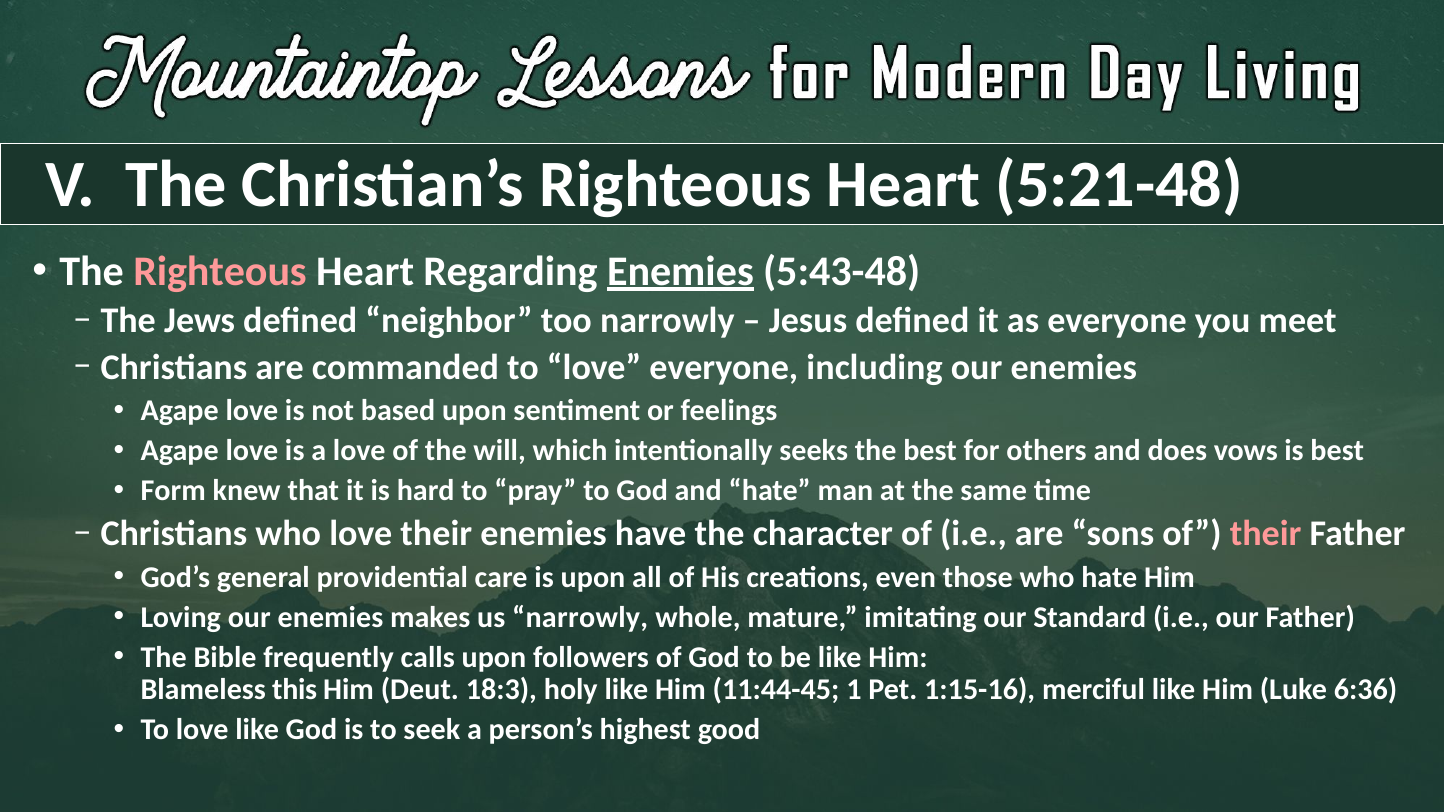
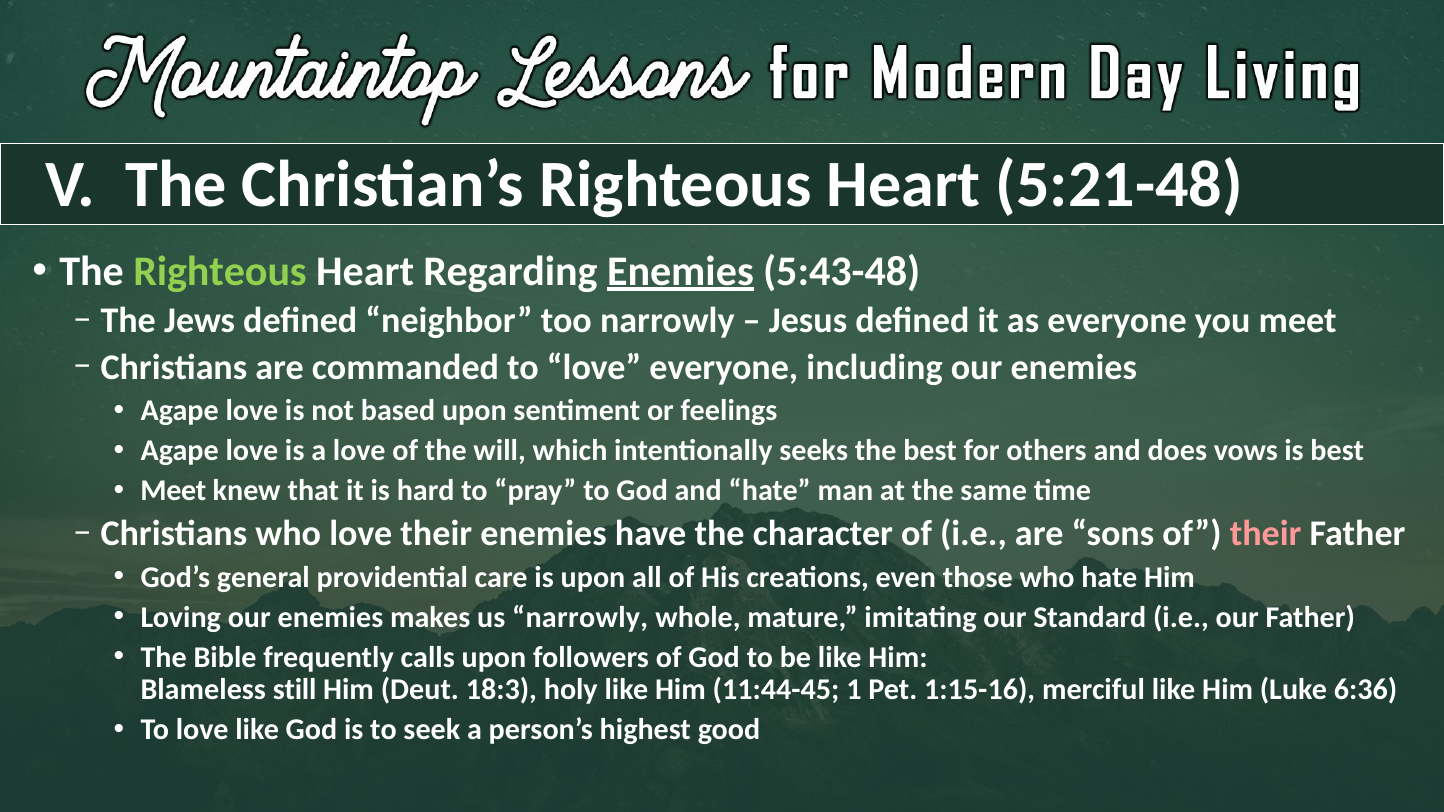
Righteous at (220, 271) colour: pink -> light green
Form at (173, 491): Form -> Meet
this: this -> still
